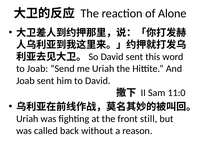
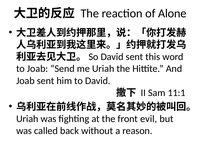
11:0: 11:0 -> 11:1
still: still -> evil
